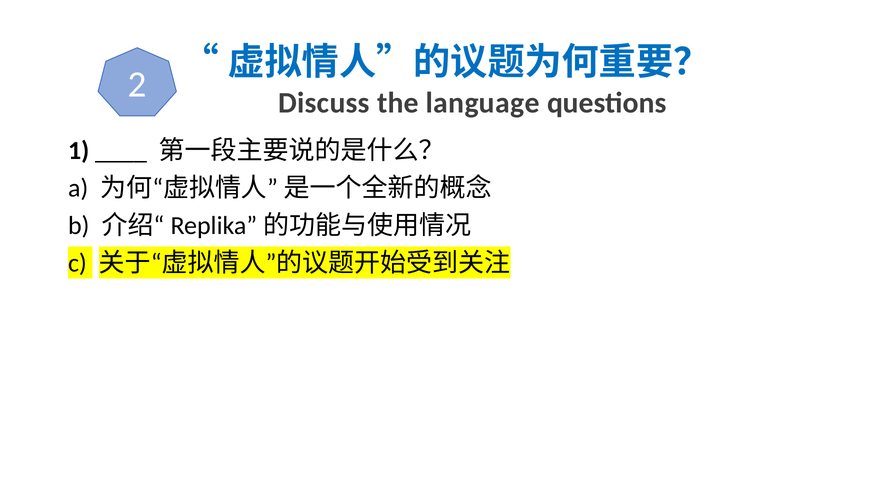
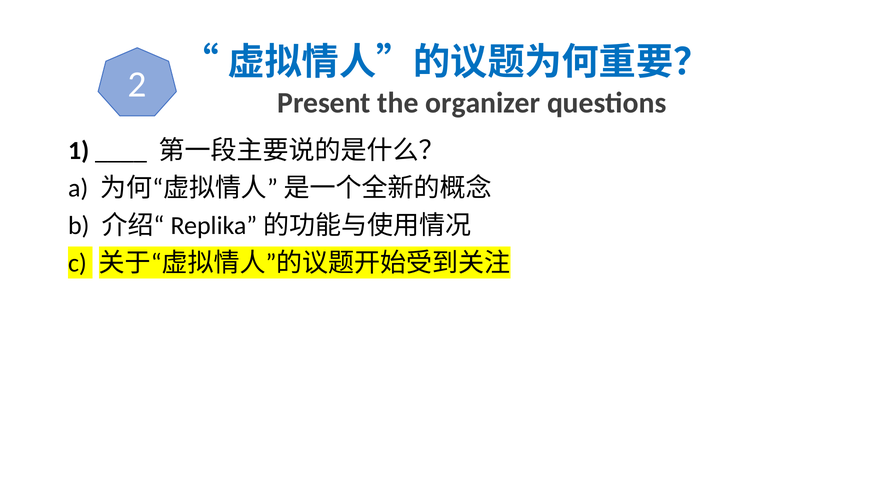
Discuss: Discuss -> Present
language: language -> organizer
